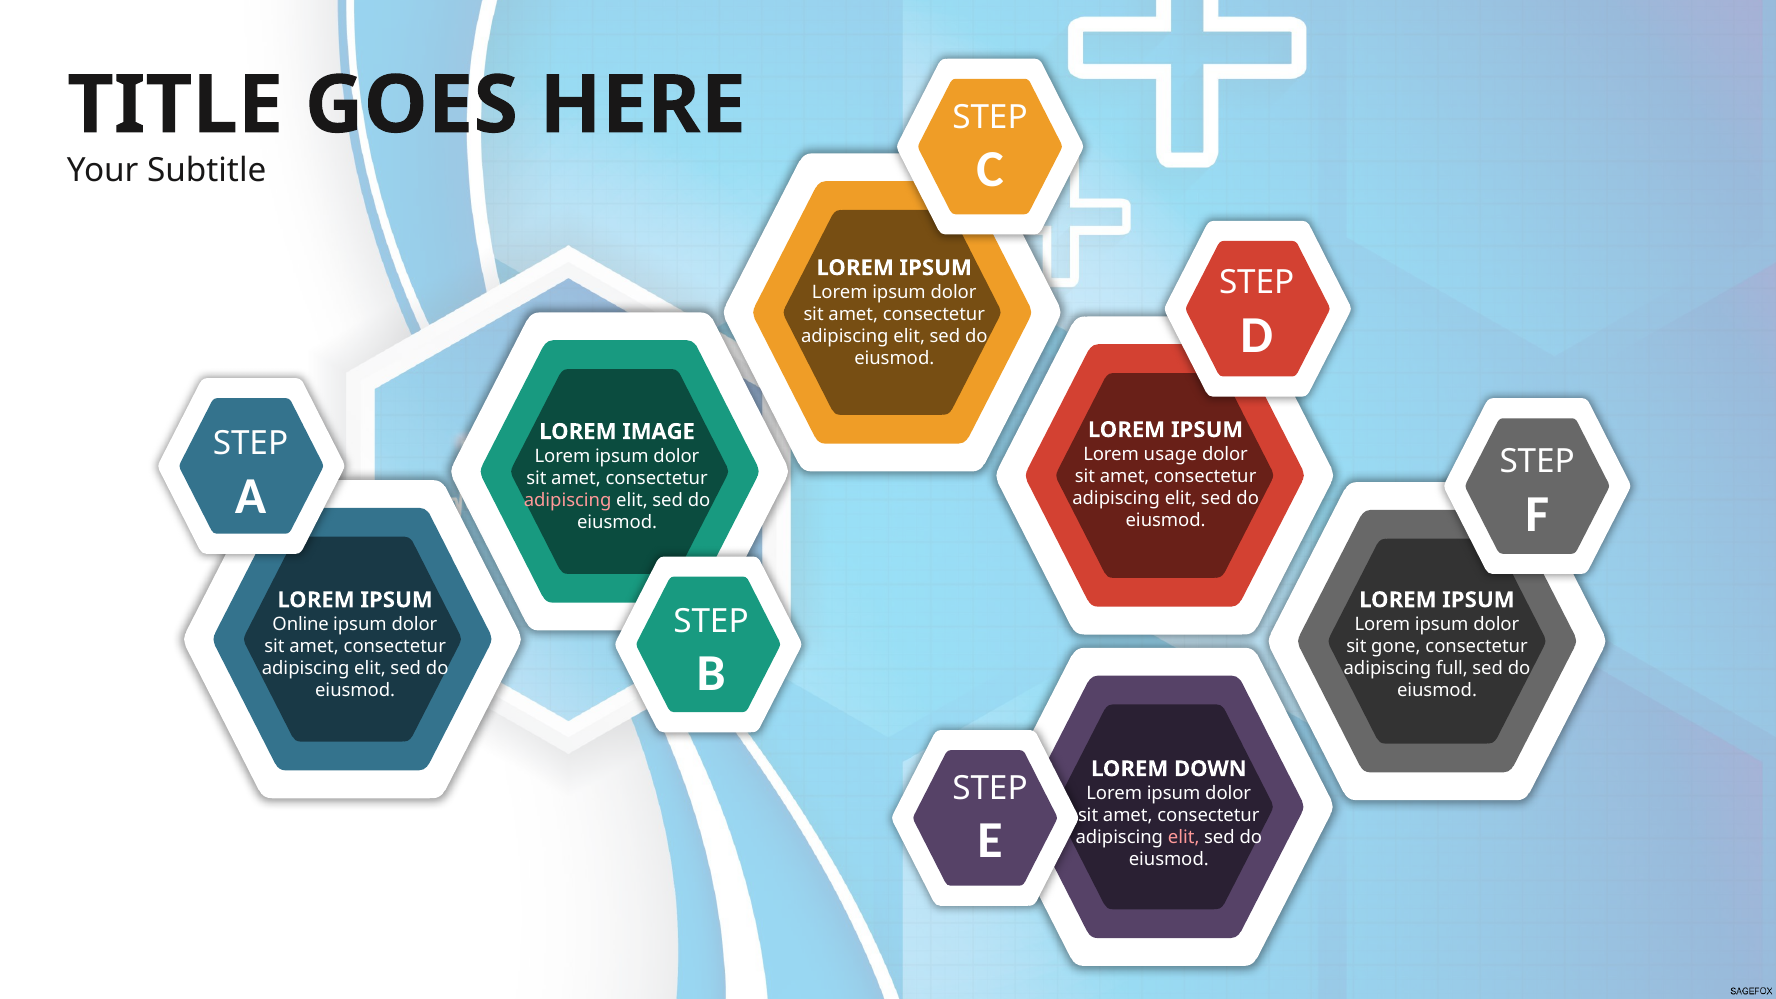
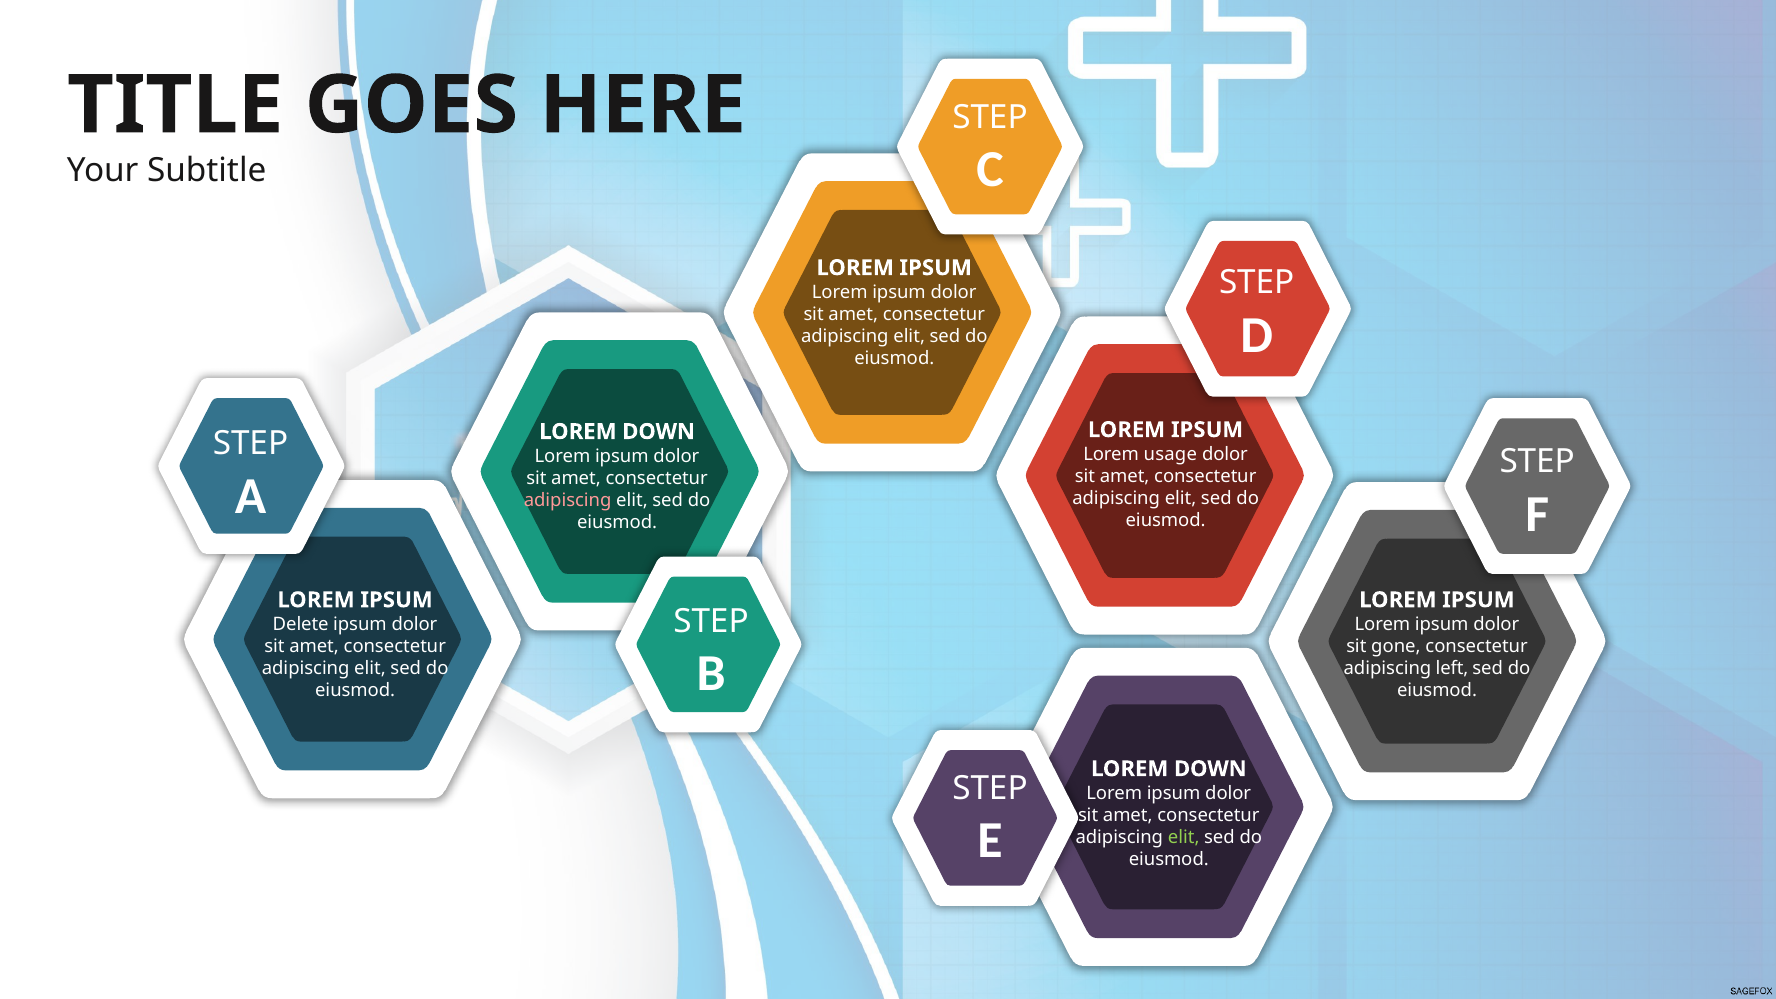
IMAGE at (659, 432): IMAGE -> DOWN
Online: Online -> Delete
full: full -> left
elit at (1184, 838) colour: pink -> light green
